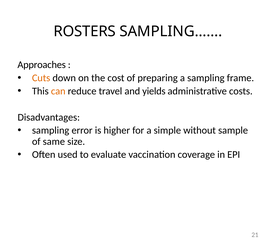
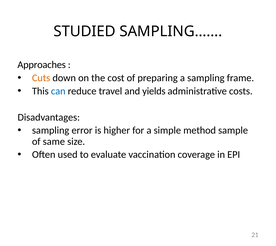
ROSTERS: ROSTERS -> STUDIED
can colour: orange -> blue
without: without -> method
